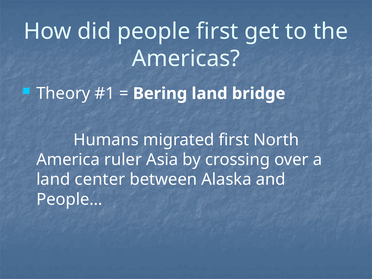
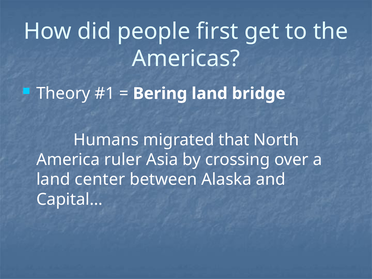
migrated first: first -> that
People…: People… -> Capital…
